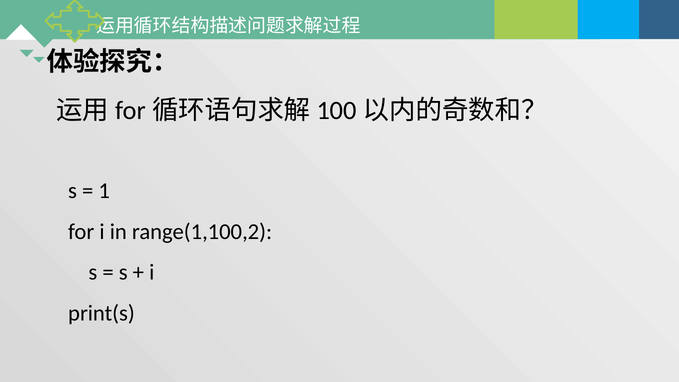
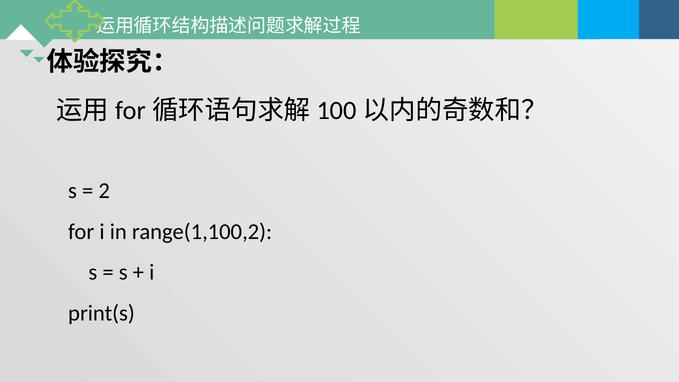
1: 1 -> 2
